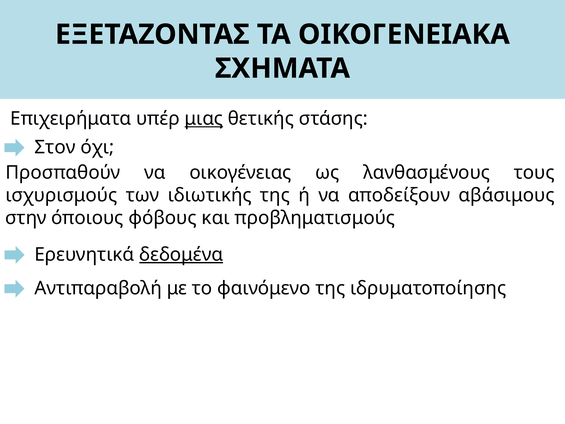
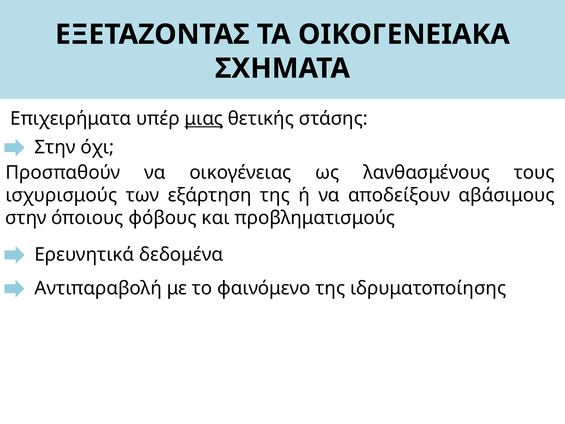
Στον at (55, 147): Στον -> Στην
ιδιωτικής: ιδιωτικής -> εξάρτηση
δεδομένα underline: present -> none
